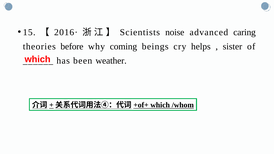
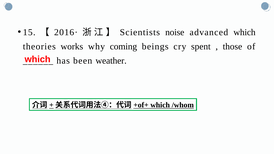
advanced caring: caring -> which
before: before -> works
helps: helps -> spent
sister: sister -> those
